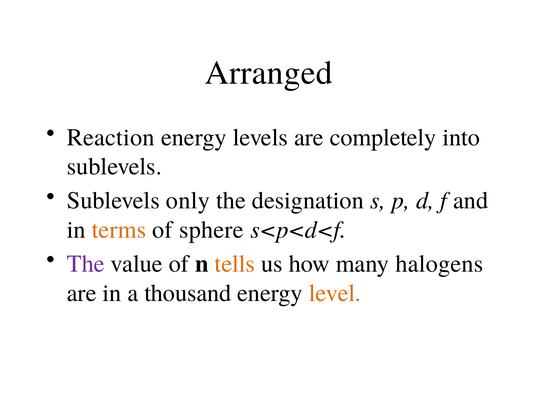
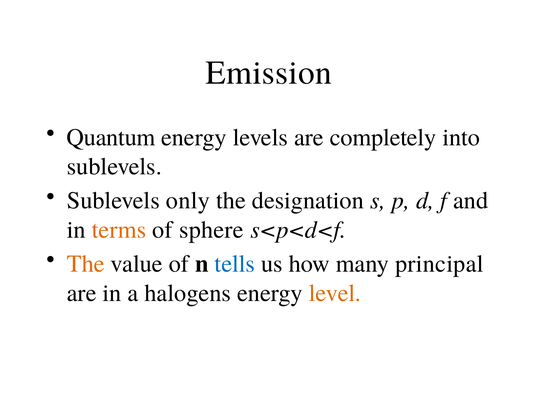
Arranged: Arranged -> Emission
Reaction: Reaction -> Quantum
The at (86, 264) colour: purple -> orange
tells colour: orange -> blue
halogens: halogens -> principal
thousand: thousand -> halogens
